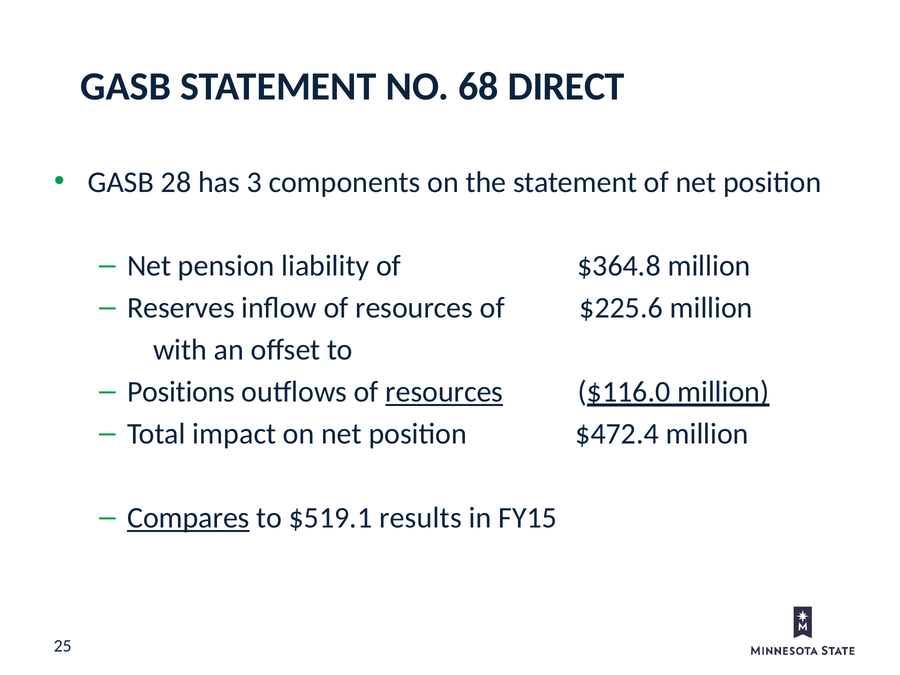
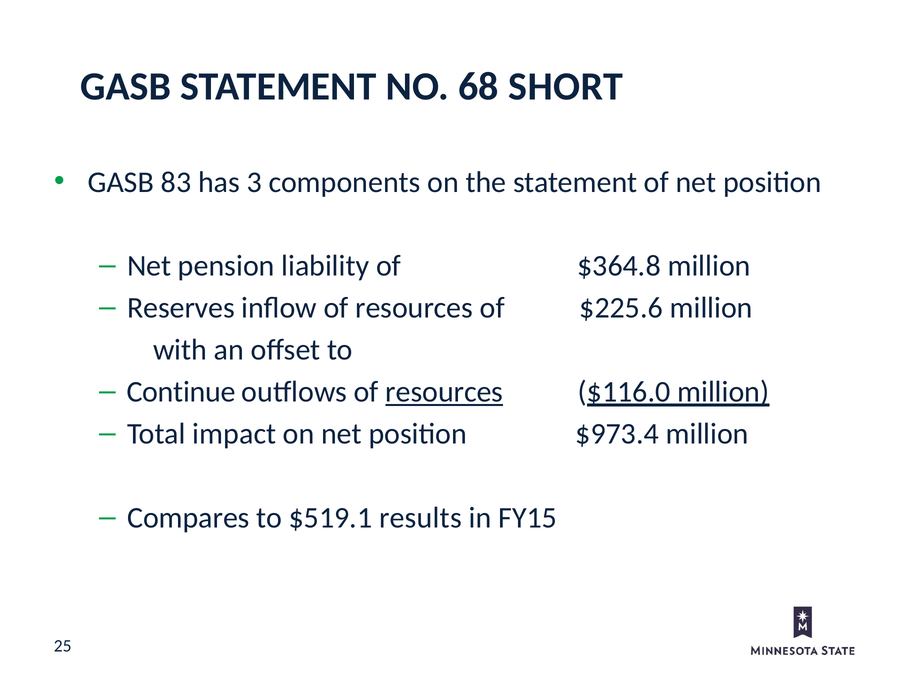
DIRECT: DIRECT -> SHORT
28: 28 -> 83
Positions: Positions -> Continue
$472.4: $472.4 -> $973.4
Compares underline: present -> none
